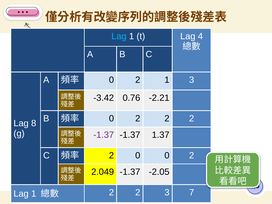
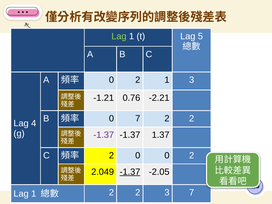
Lag at (119, 36) colour: light blue -> light green
4: 4 -> 5
-3.42: -3.42 -> -1.21
2 at (138, 119): 2 -> 7
8: 8 -> 4
-1.37 at (130, 172) underline: none -> present
